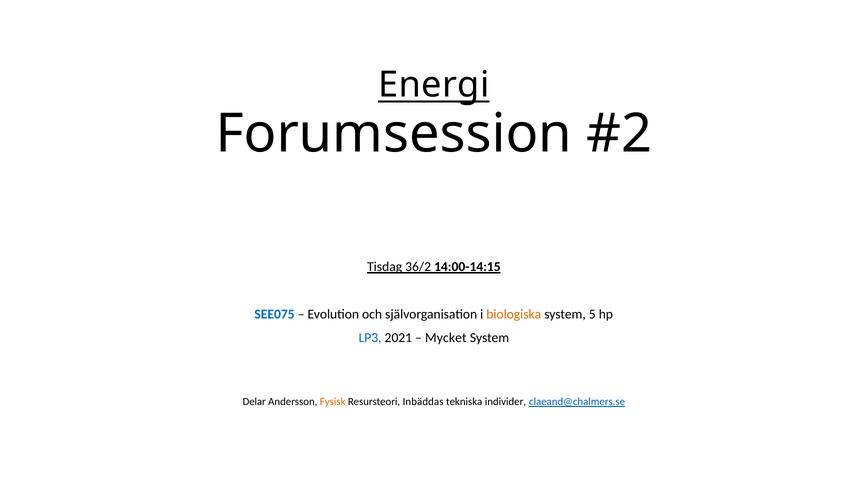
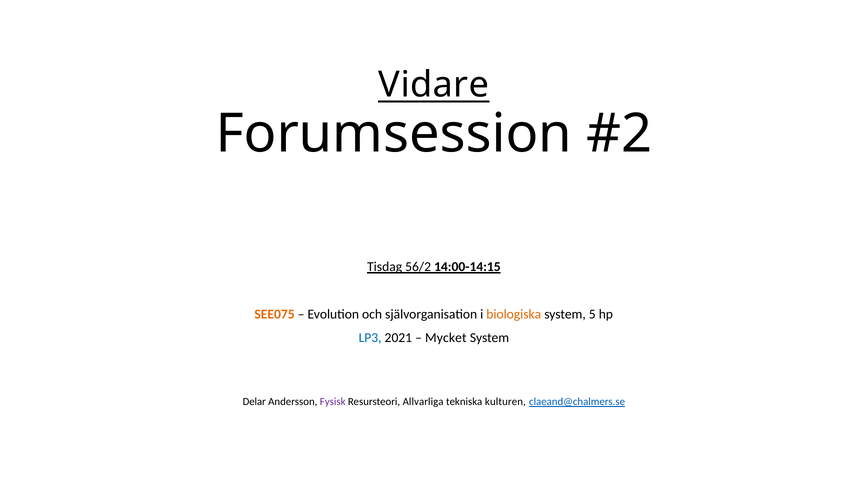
Energi: Energi -> Vidare
36/2: 36/2 -> 56/2
SEE075 colour: blue -> orange
Fysisk colour: orange -> purple
Inbäddas: Inbäddas -> Allvarliga
individer: individer -> kulturen
